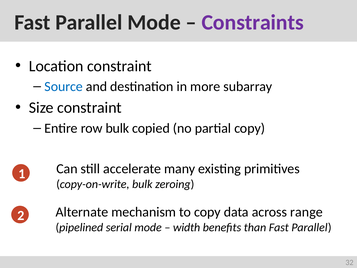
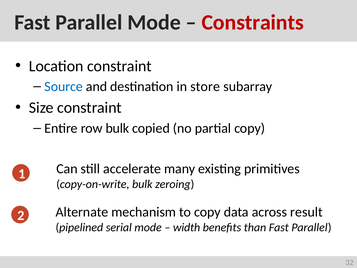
Constraints colour: purple -> red
more: more -> store
range: range -> result
